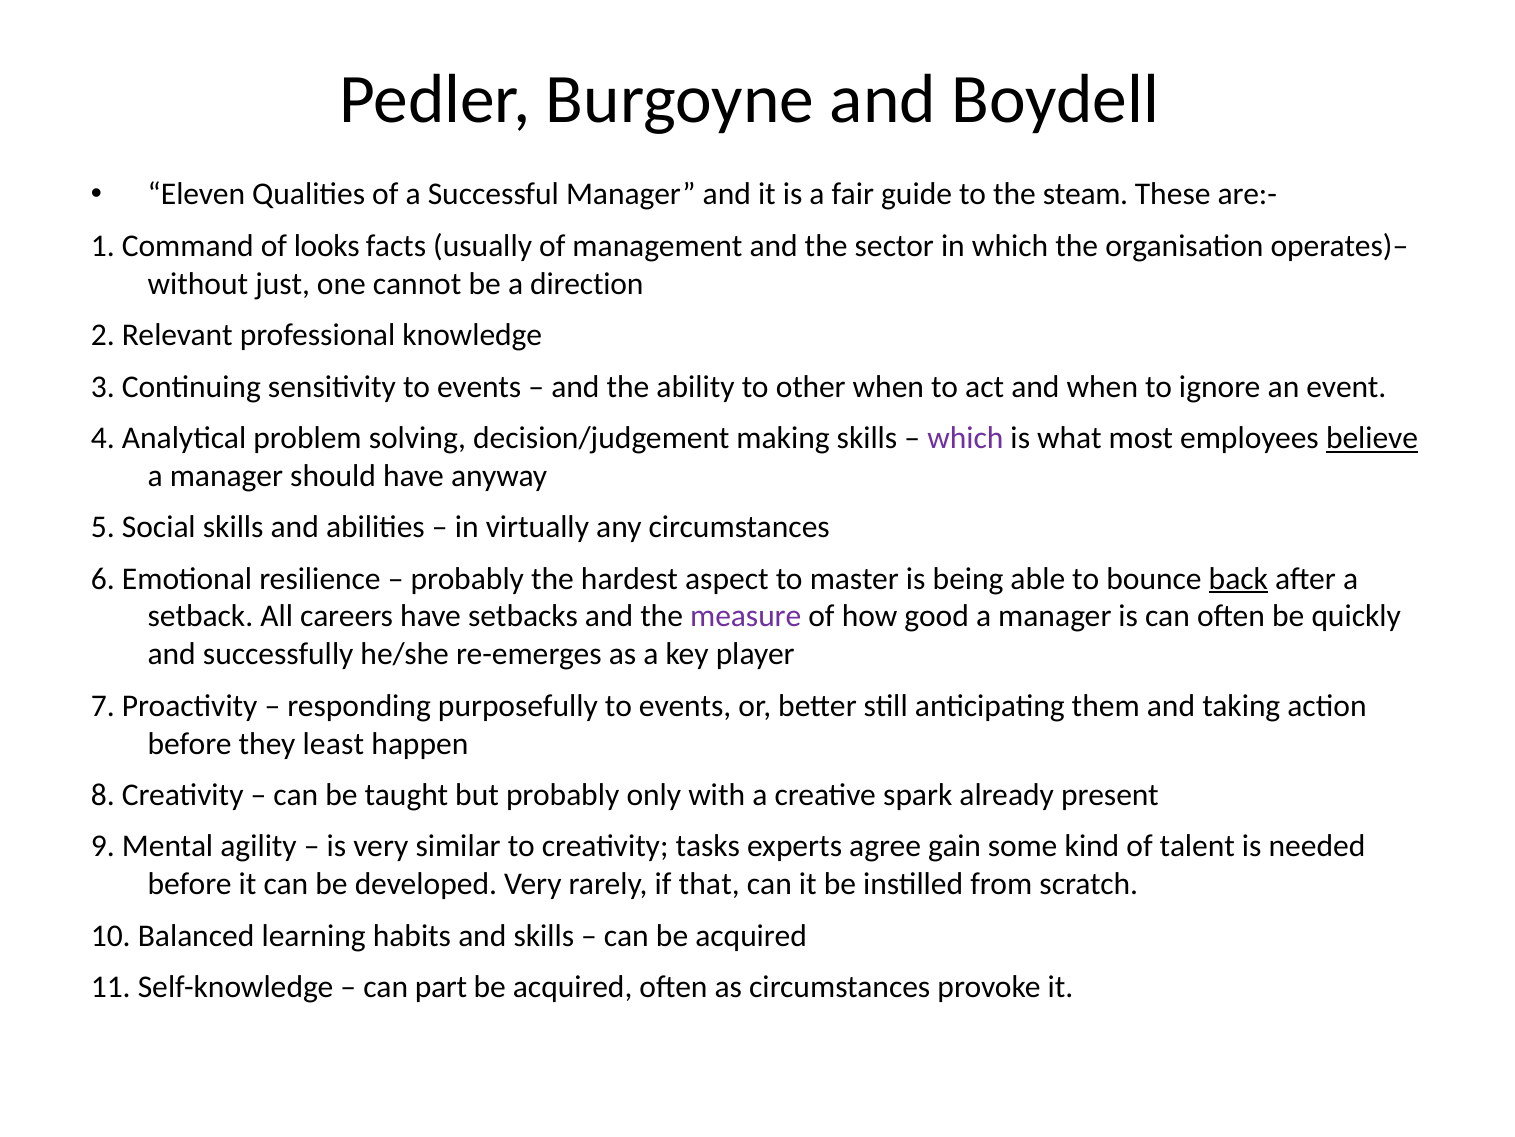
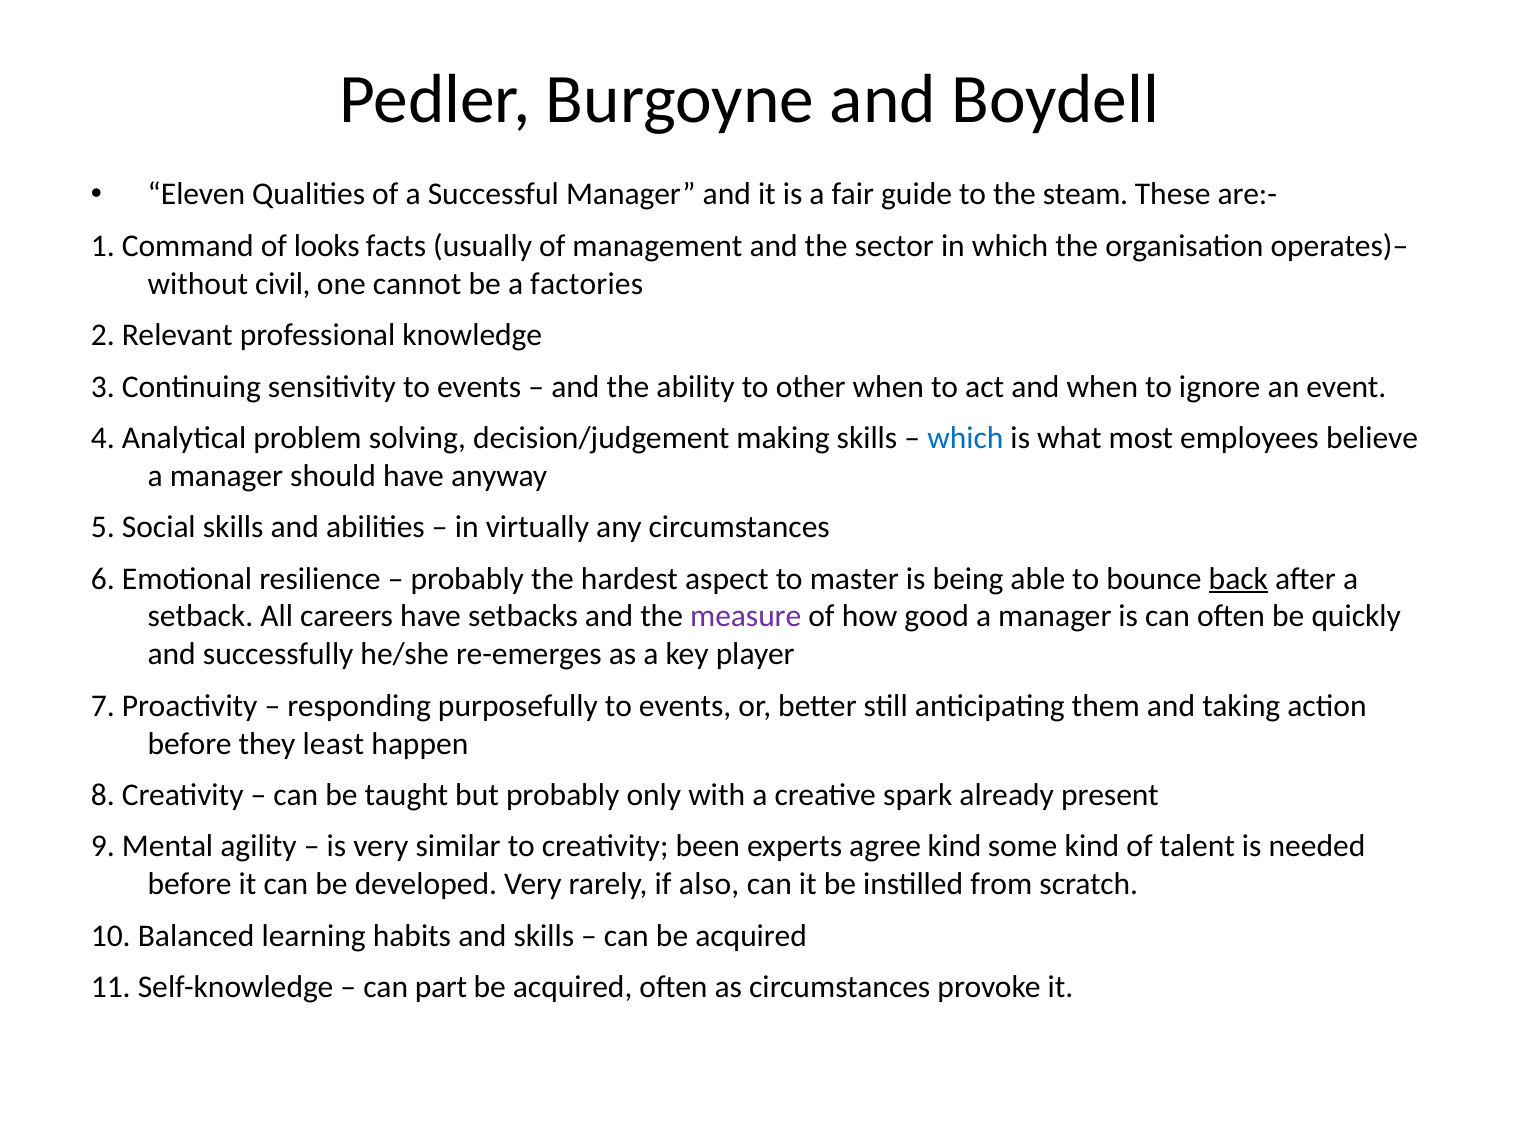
just: just -> civil
direction: direction -> factories
which at (965, 438) colour: purple -> blue
believe underline: present -> none
tasks: tasks -> been
agree gain: gain -> kind
that: that -> also
